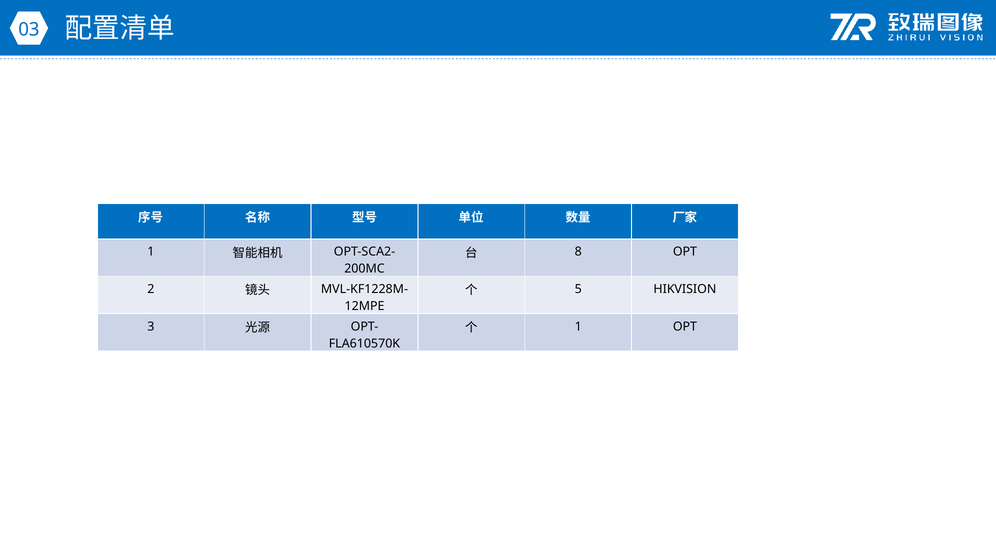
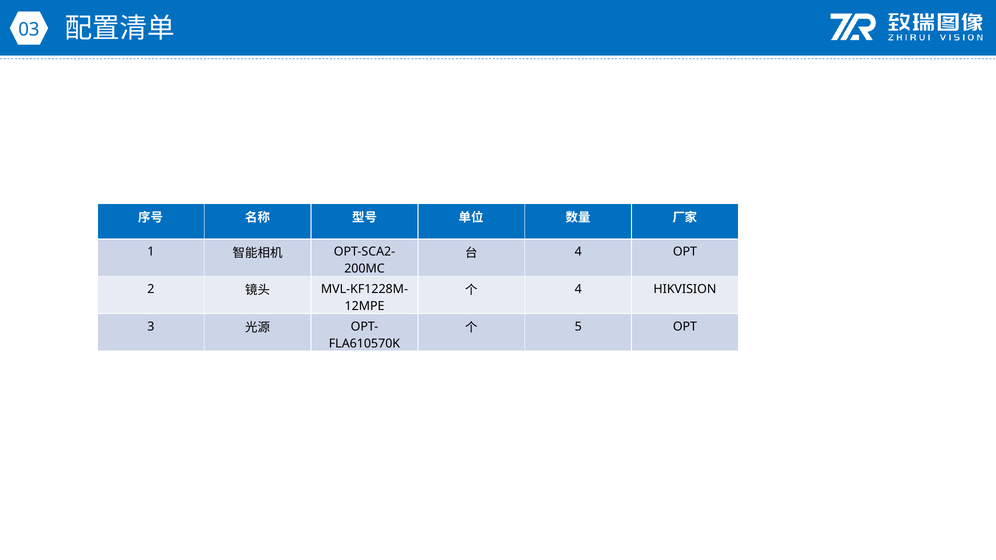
8 at (578, 252): 8 -> 4
5 at (578, 289): 5 -> 4
1 at (578, 327): 1 -> 5
